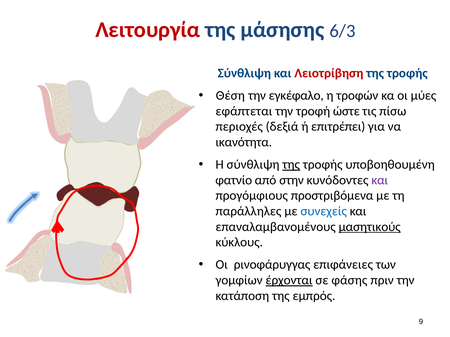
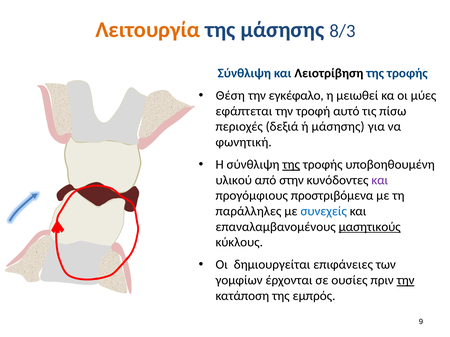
Λειτουργία colour: red -> orange
6/3: 6/3 -> 8/3
Λειοτρίβηση colour: red -> black
τροφών: τροφών -> μειωθεί
ώστε: ώστε -> αυτό
ή επιτρέπει: επιτρέπει -> μάσησης
ικανότητα: ικανότητα -> φωνητική
φατνίο: φατνίο -> υλικού
ρινοφάρυγγας: ρινοφάρυγγας -> δημιουργείται
έρχονται underline: present -> none
φάσης: φάσης -> ουσίες
την at (406, 281) underline: none -> present
